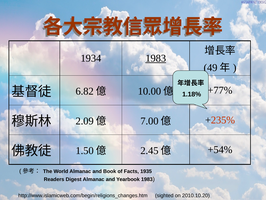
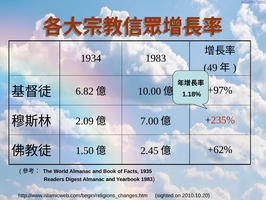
1983 at (156, 58) underline: present -> none
+77%: +77% -> +97%
+54%: +54% -> +62%
